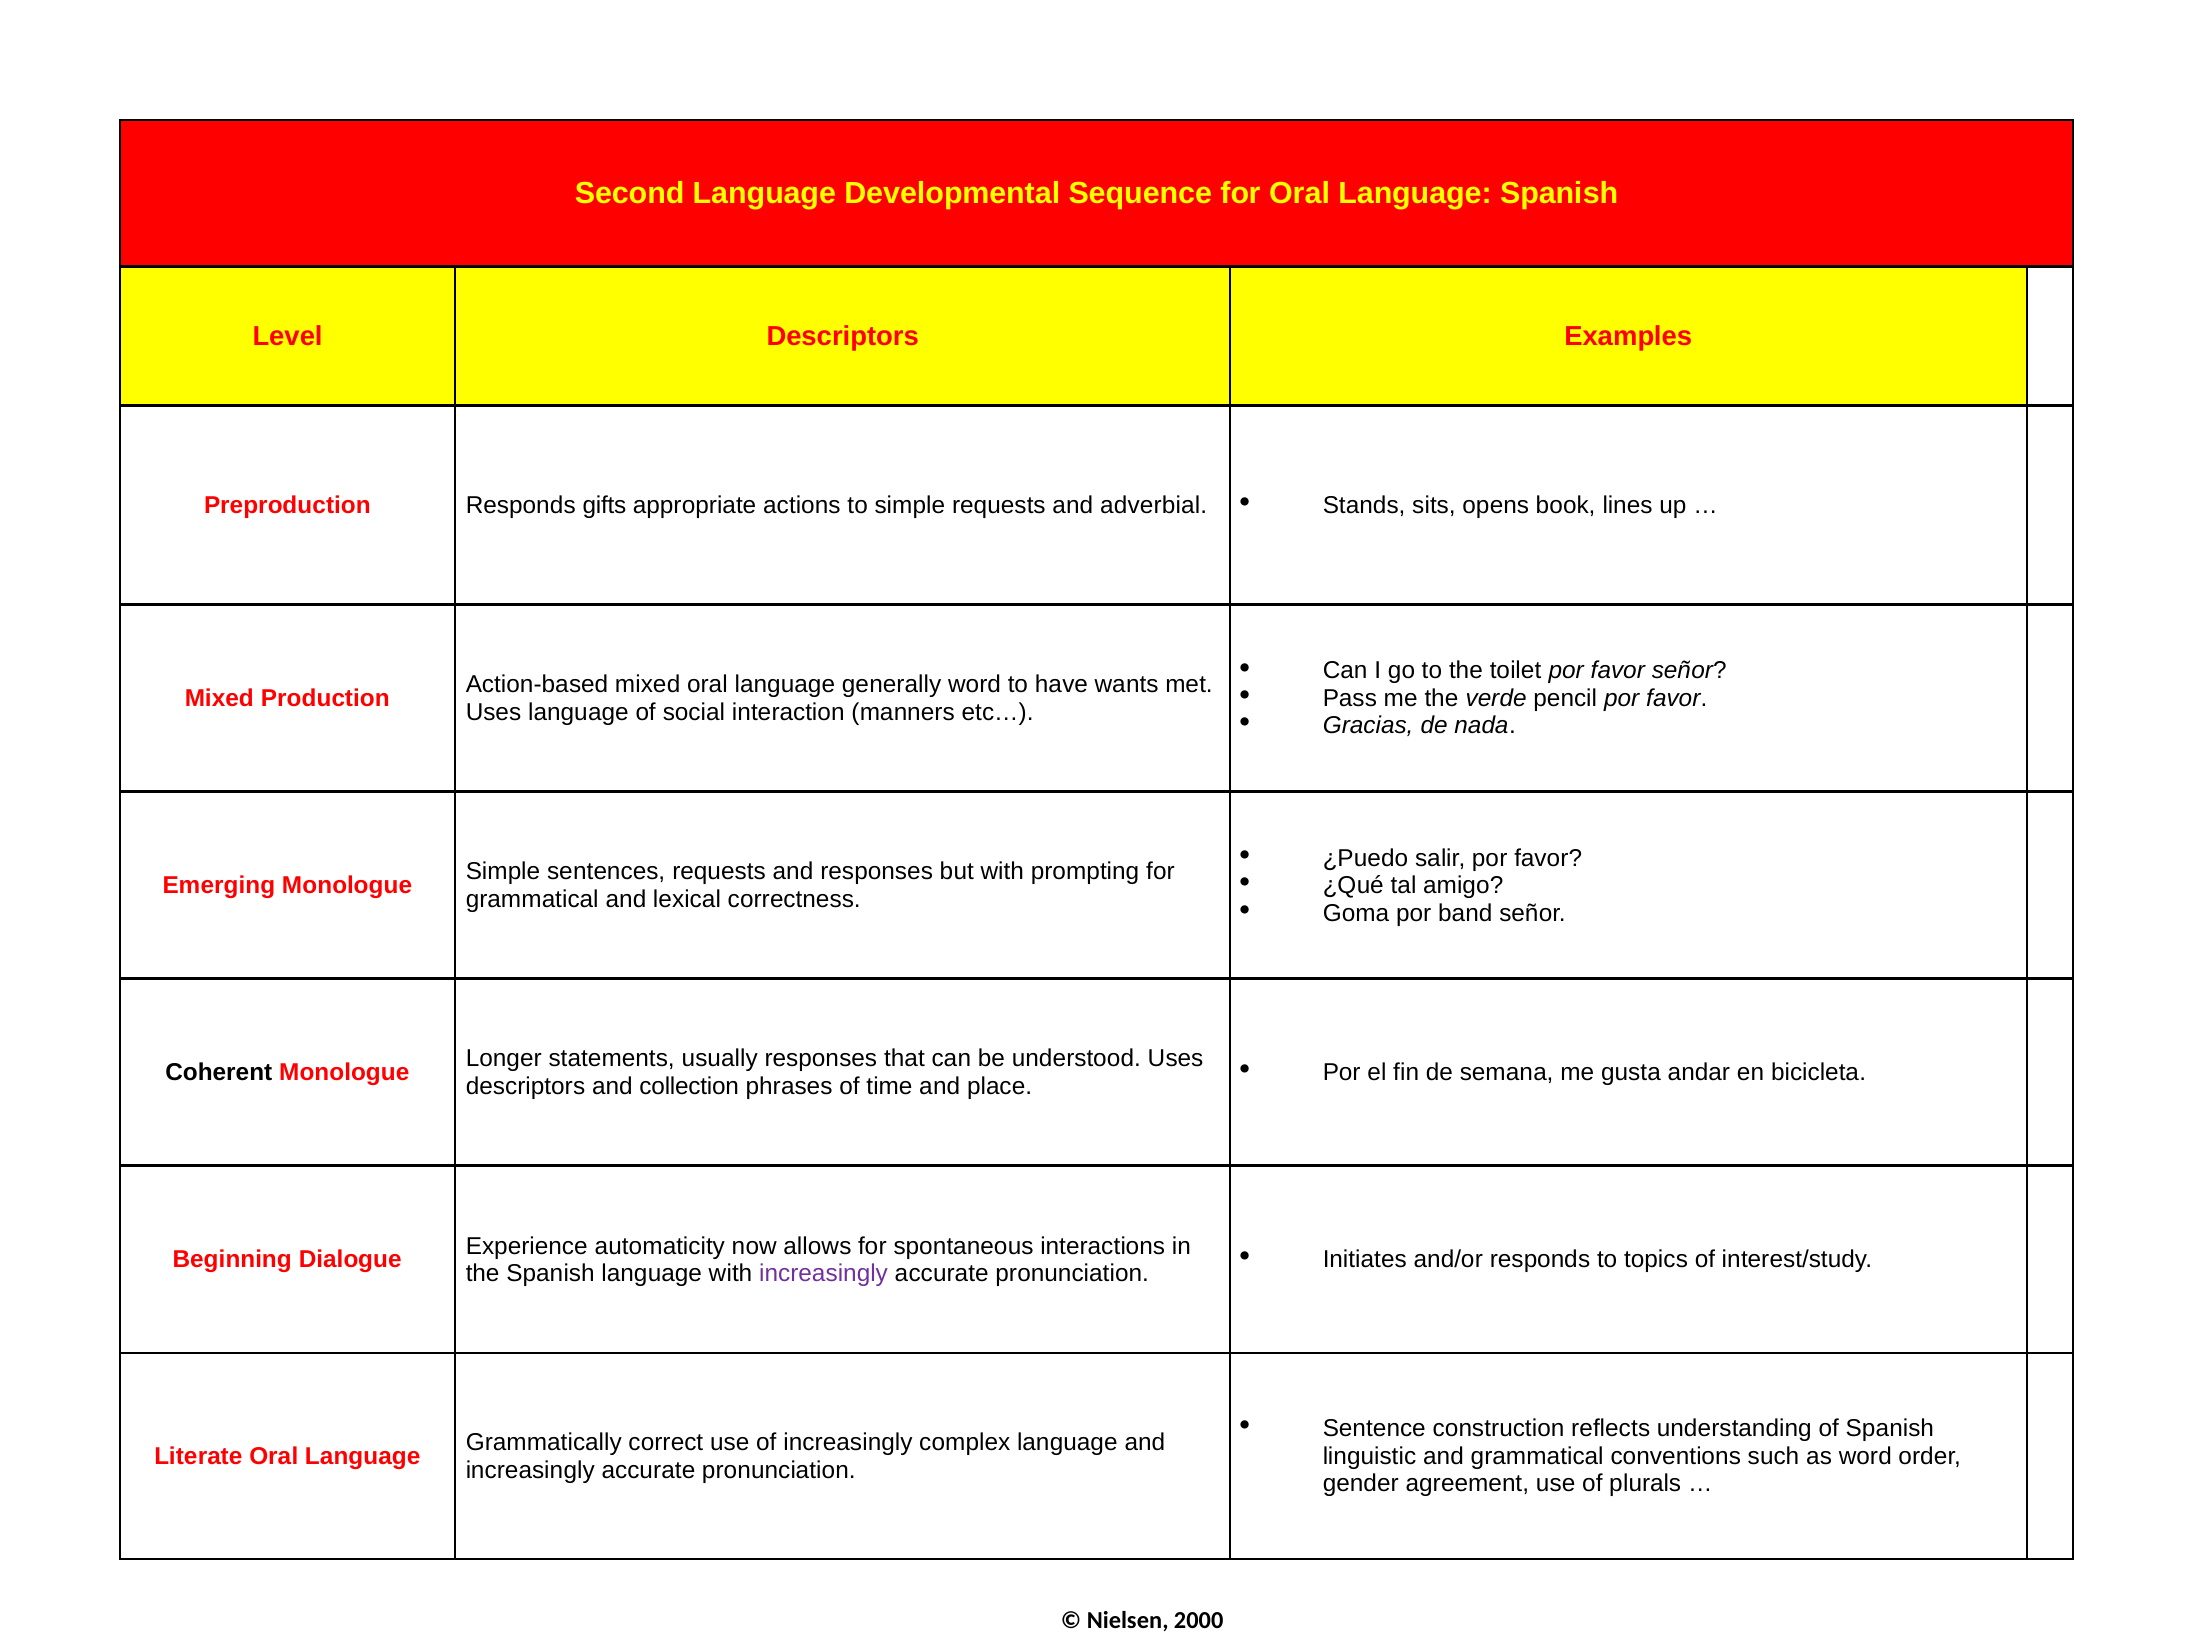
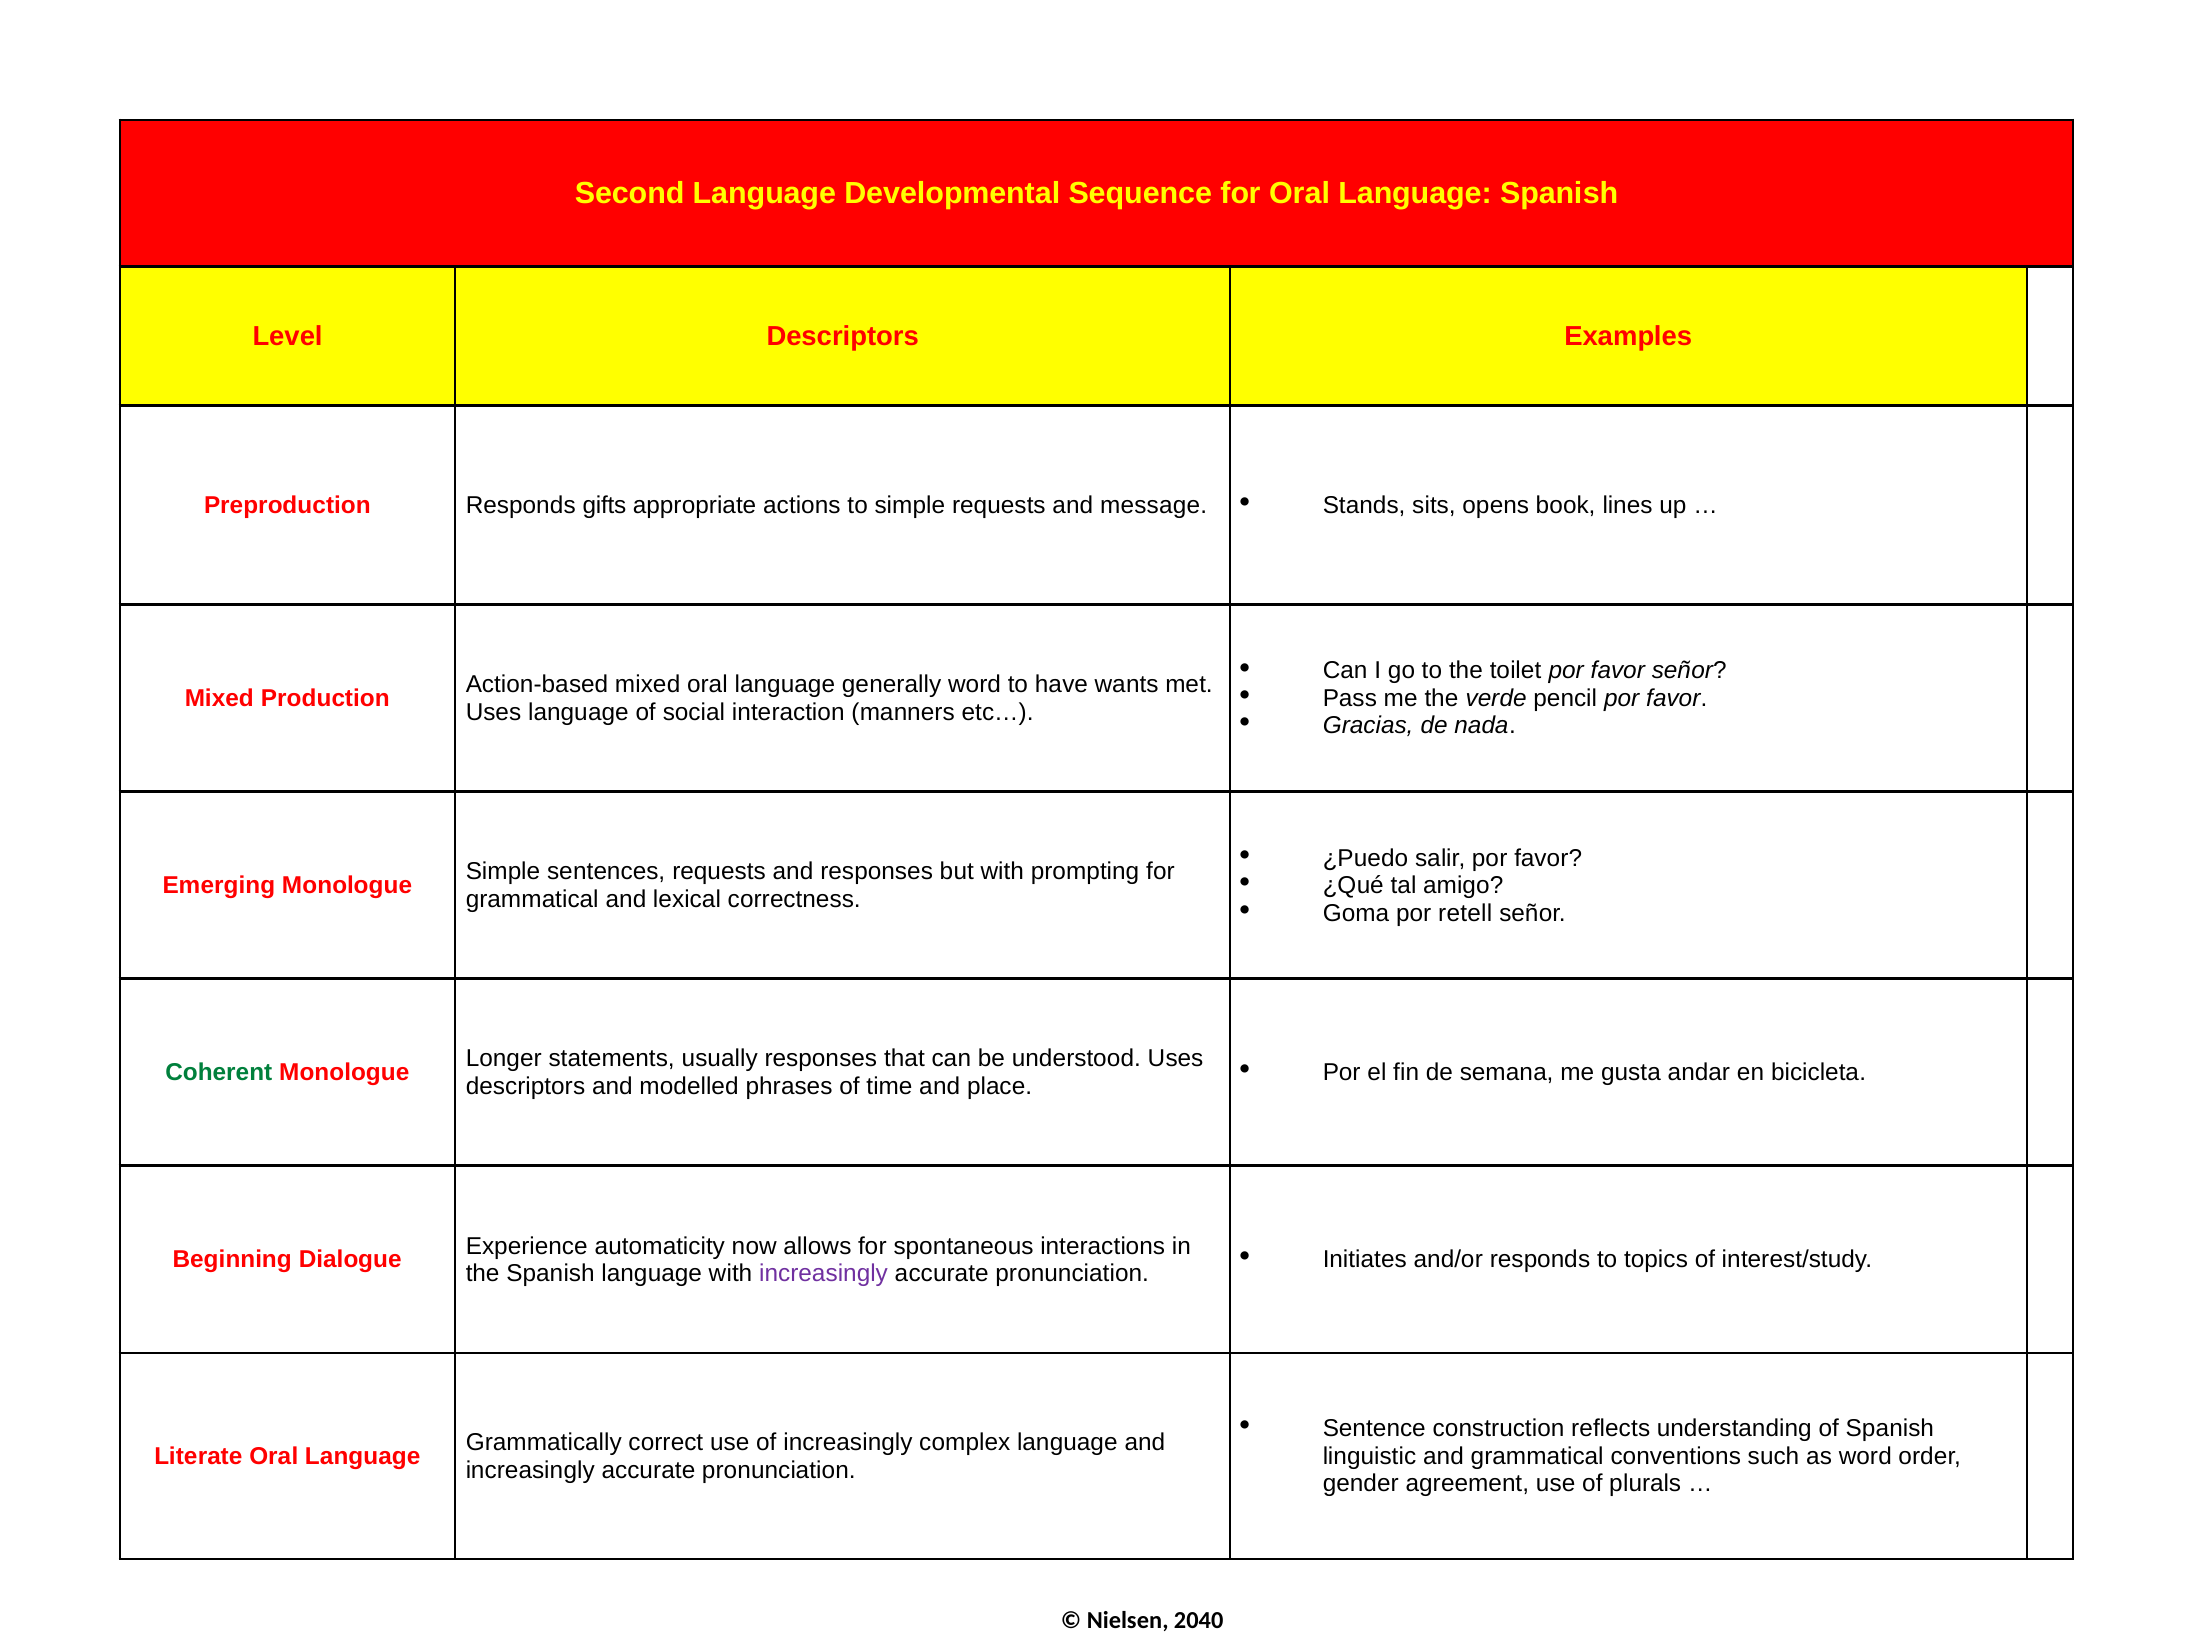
adverbial: adverbial -> message
band: band -> retell
Coherent colour: black -> green
collection: collection -> modelled
2000: 2000 -> 2040
